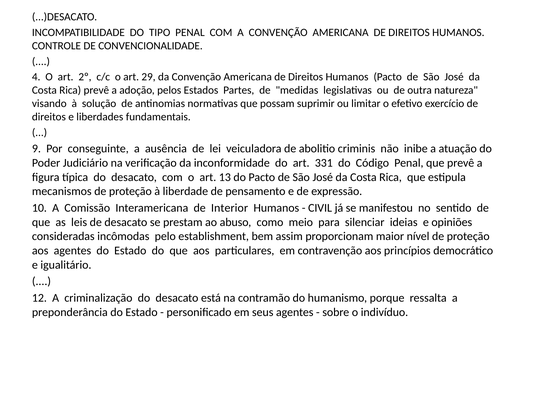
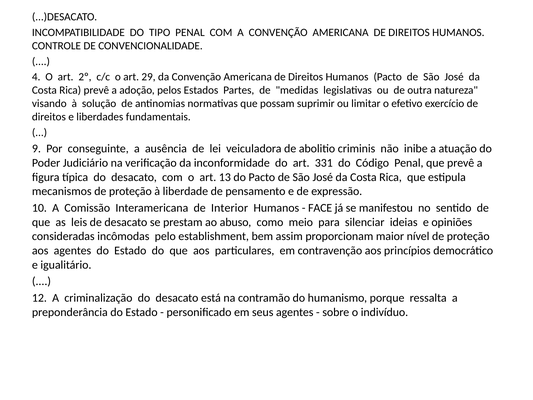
CIVIL: CIVIL -> FACE
